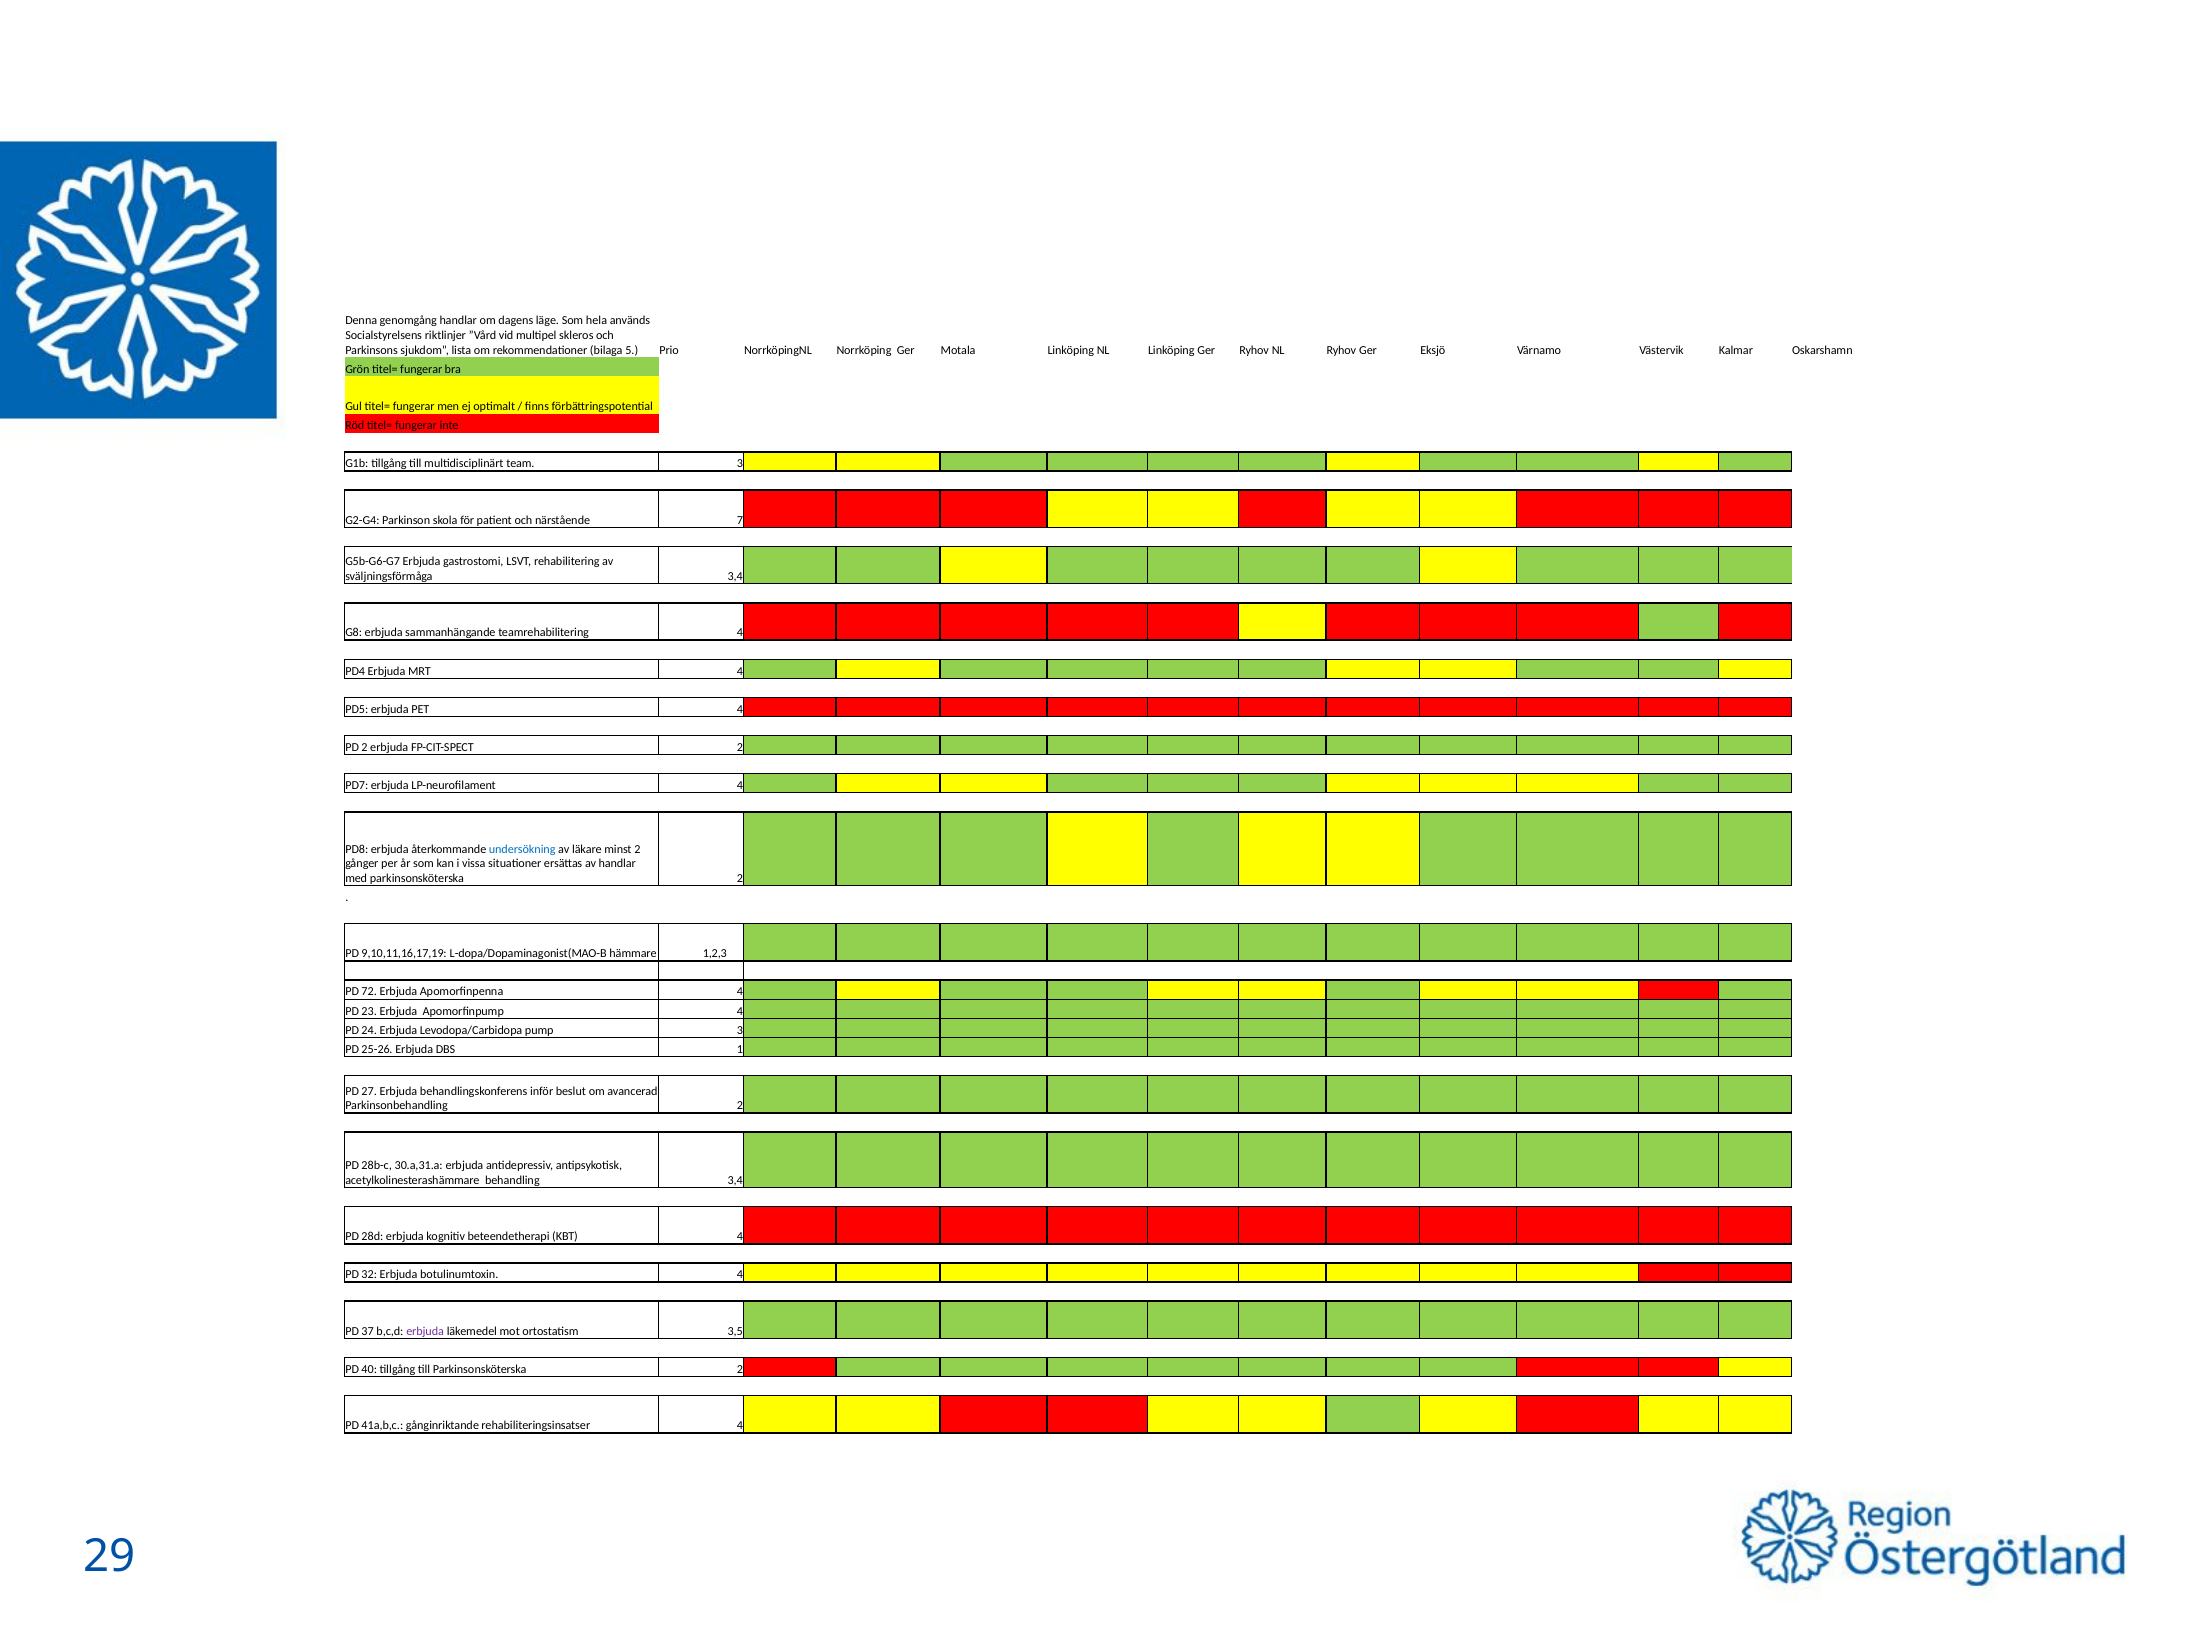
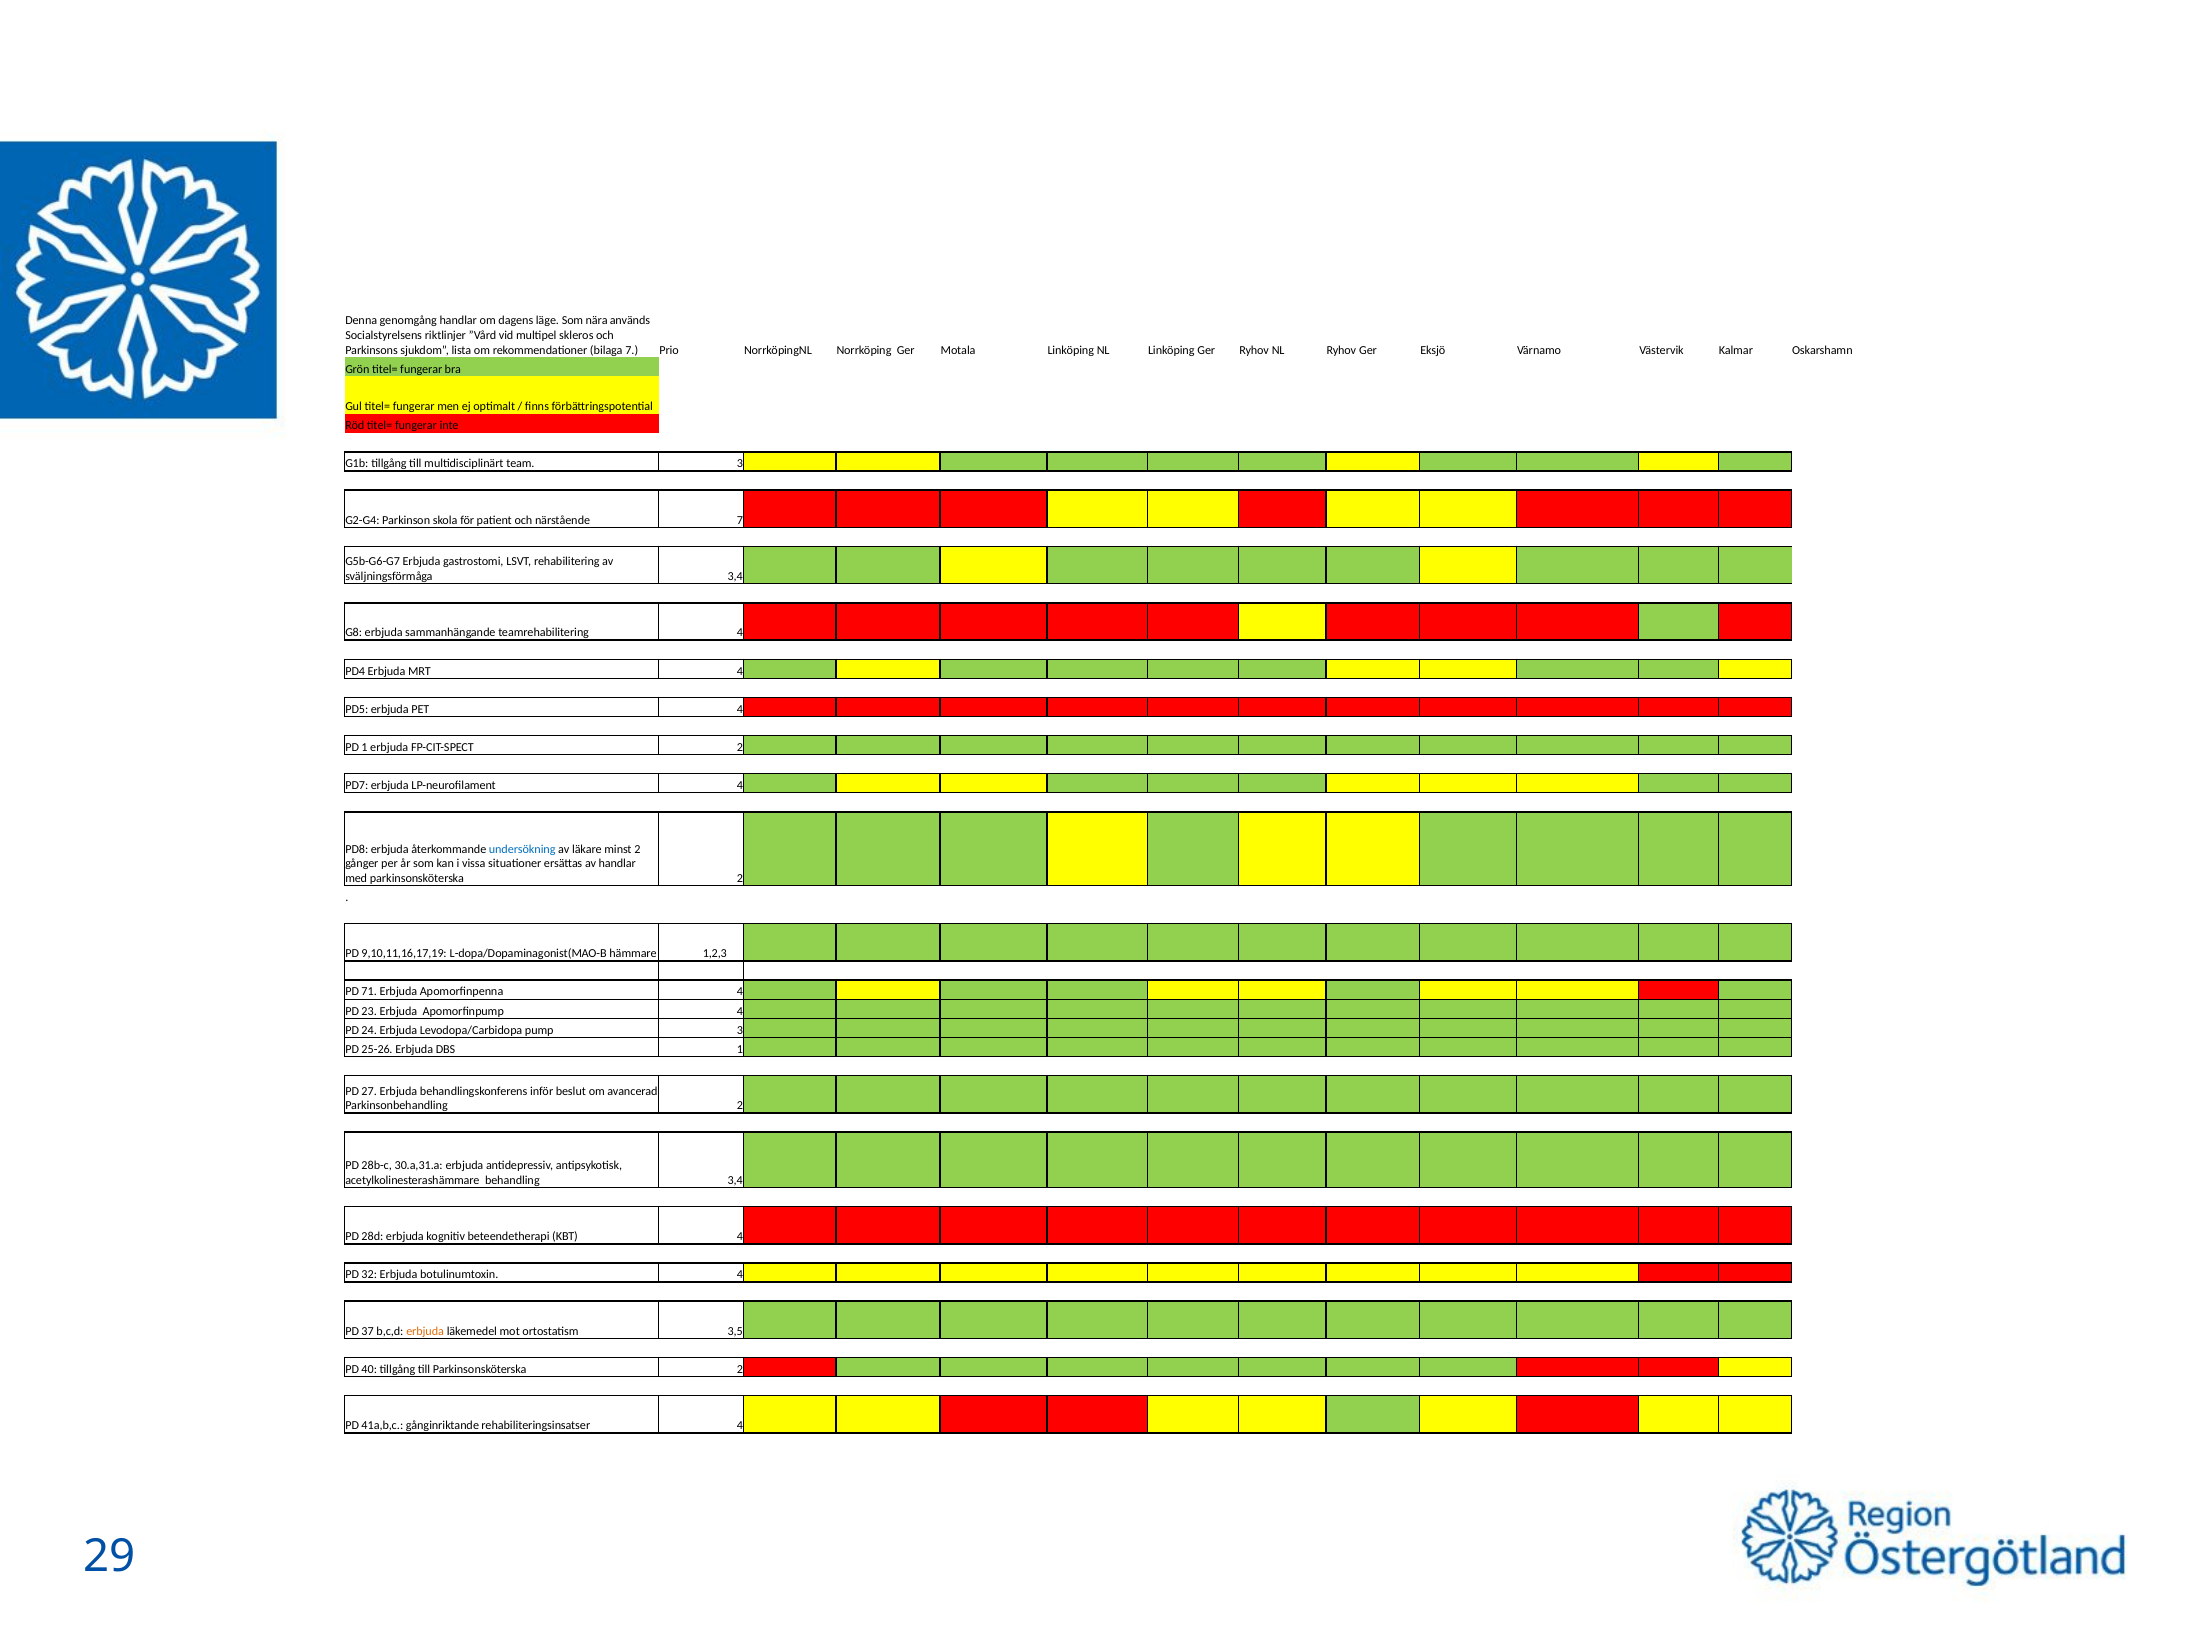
hela: hela -> nära
bilaga 5: 5 -> 7
PD 2: 2 -> 1
72: 72 -> 71
erbjuda at (425, 1331) colour: purple -> orange
